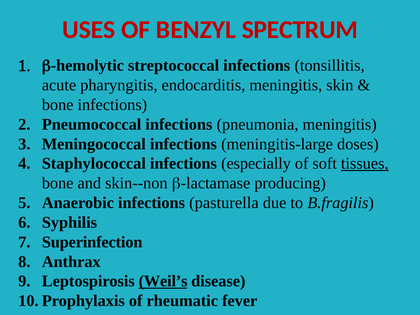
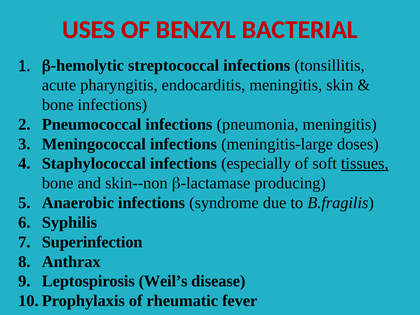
SPECTRUM: SPECTRUM -> BACTERIAL
pasturella: pasturella -> syndrome
Weil’s underline: present -> none
